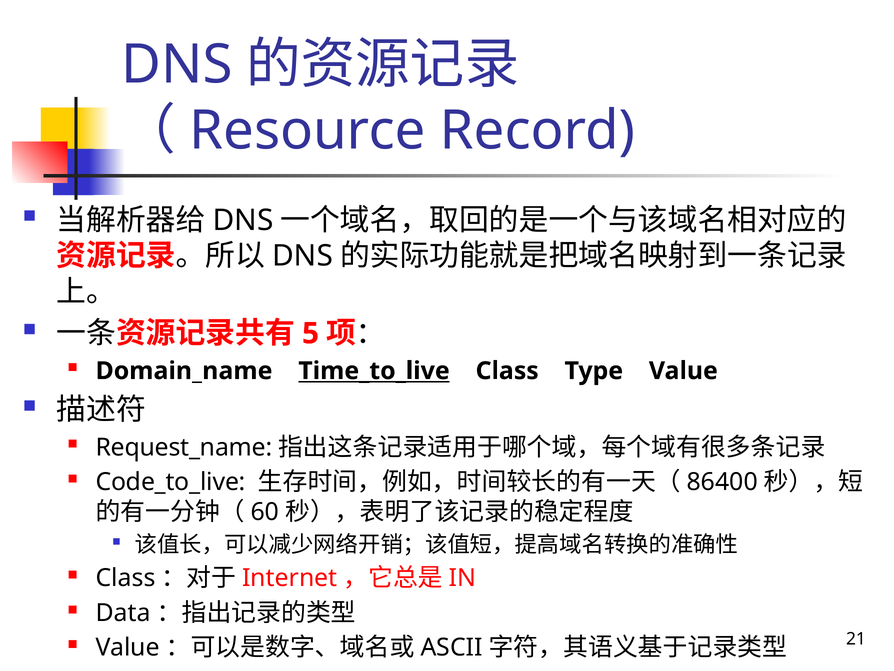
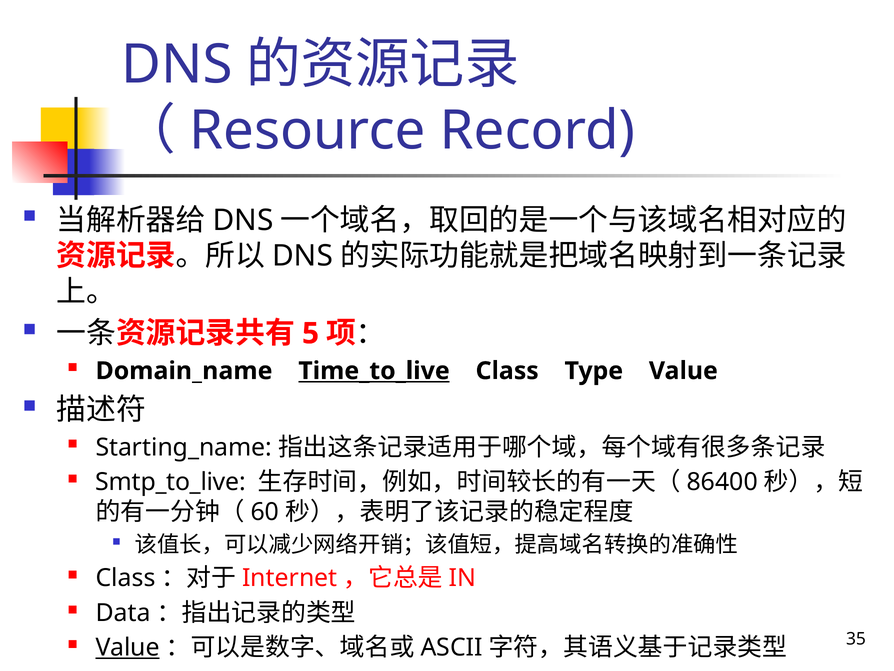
Request_name: Request_name -> Starting_name
Code_to_live: Code_to_live -> Smtp_to_live
Value at (128, 647) underline: none -> present
21: 21 -> 35
